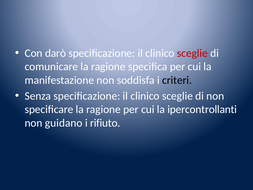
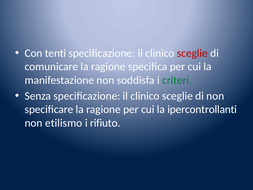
darò: darò -> tenti
criteri colour: black -> green
guidano: guidano -> etilismo
